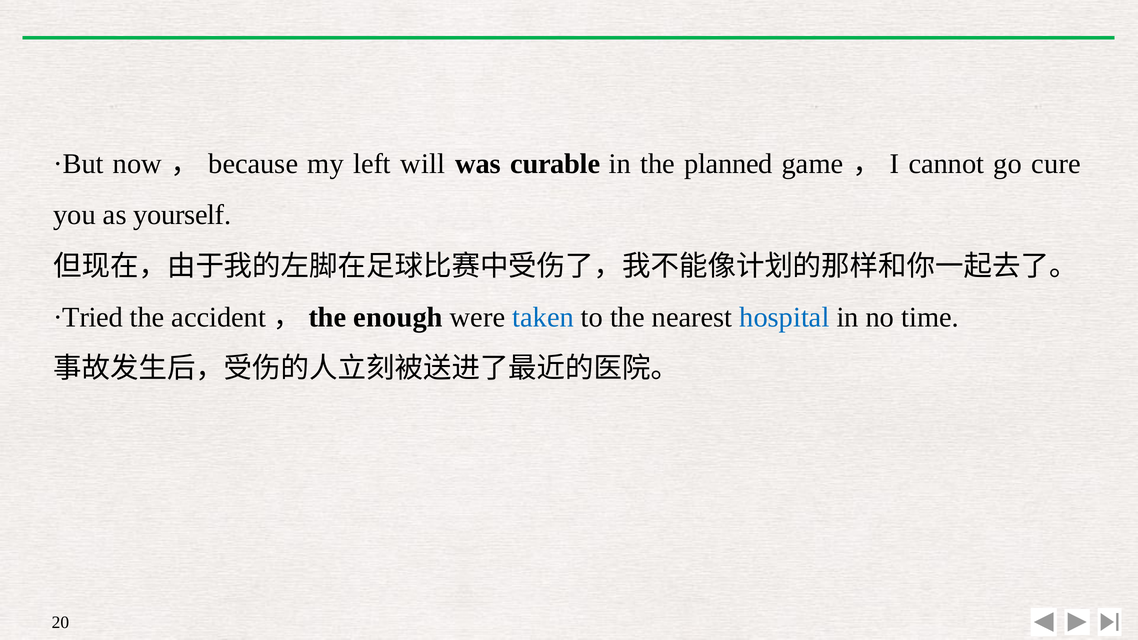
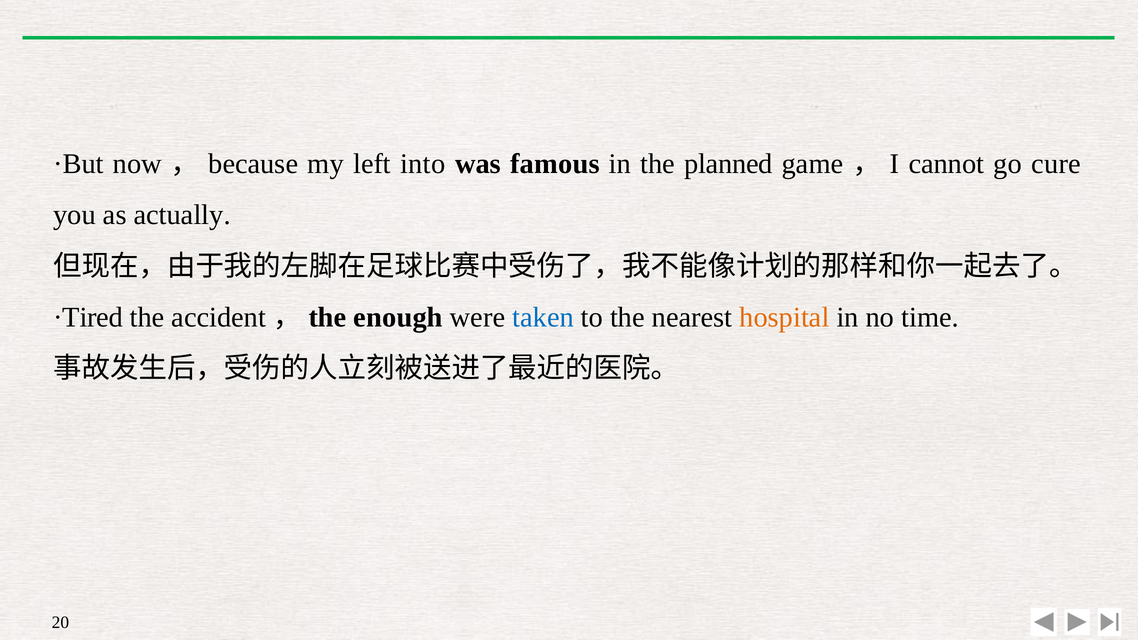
will: will -> into
curable: curable -> famous
yourself: yourself -> actually
·Tried: ·Tried -> ·Tired
hospital colour: blue -> orange
